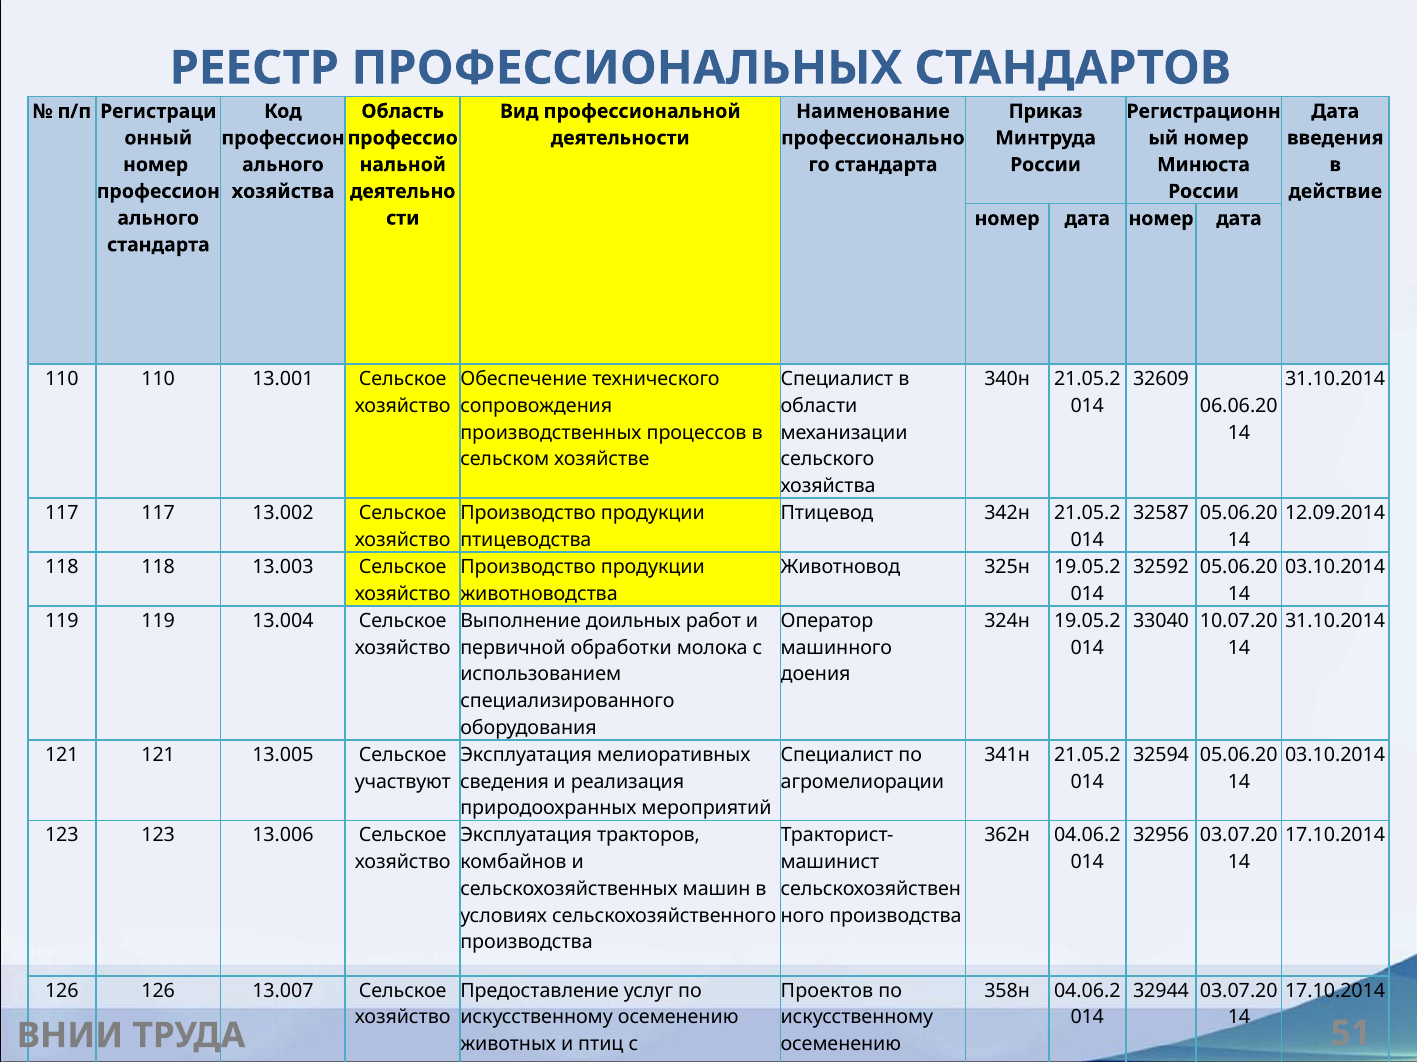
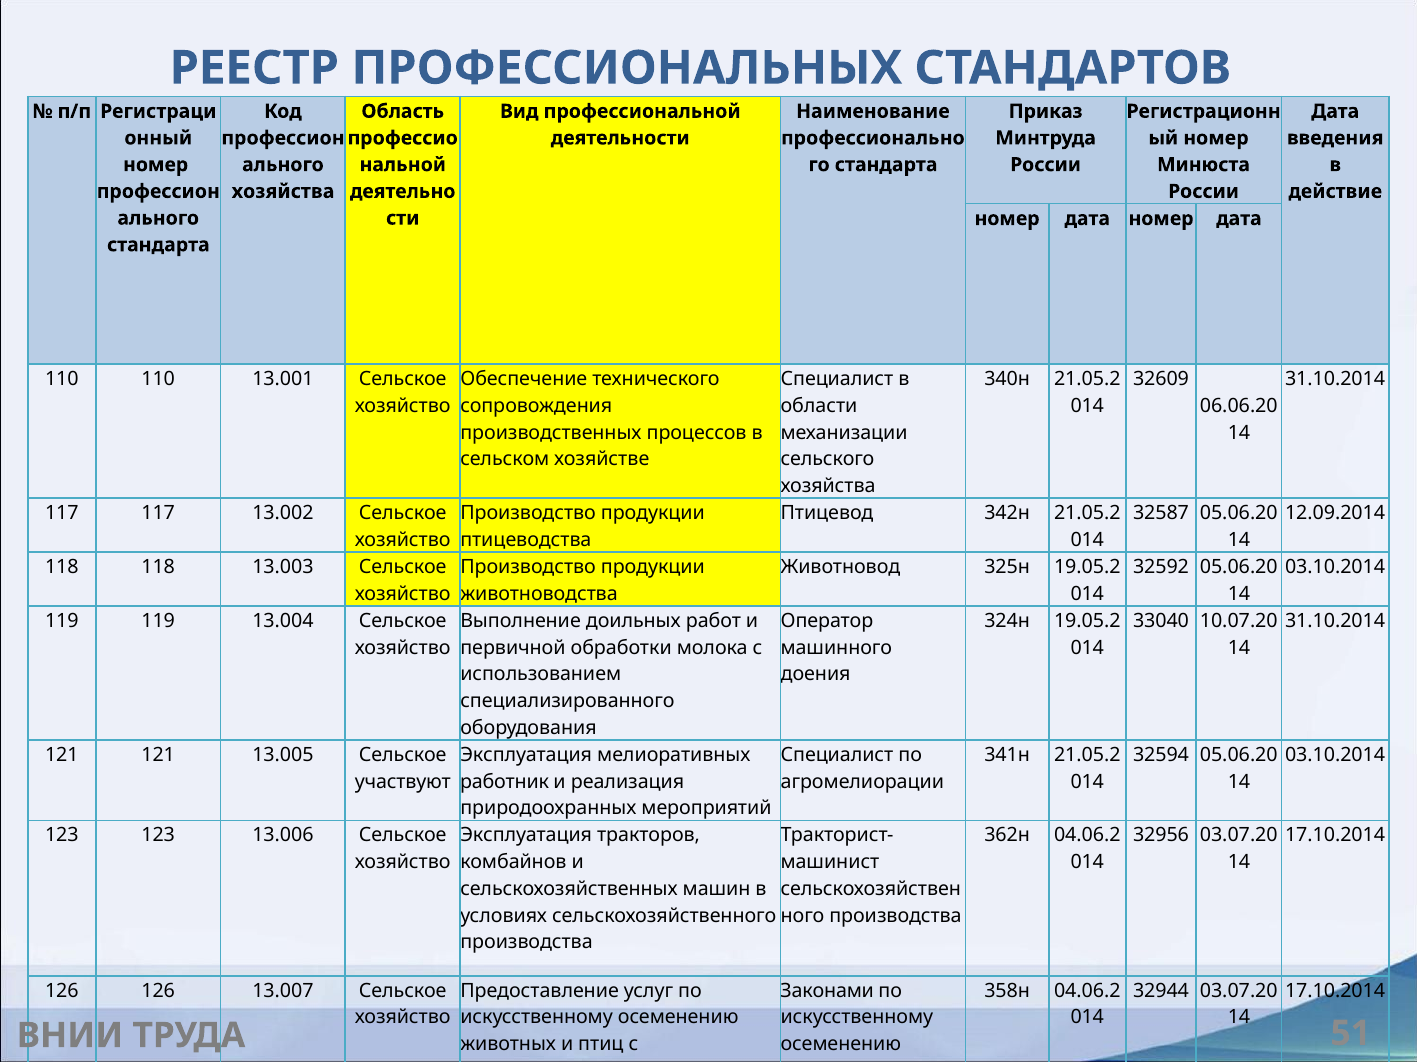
сведения: сведения -> работник
Проектов: Проектов -> Законами
